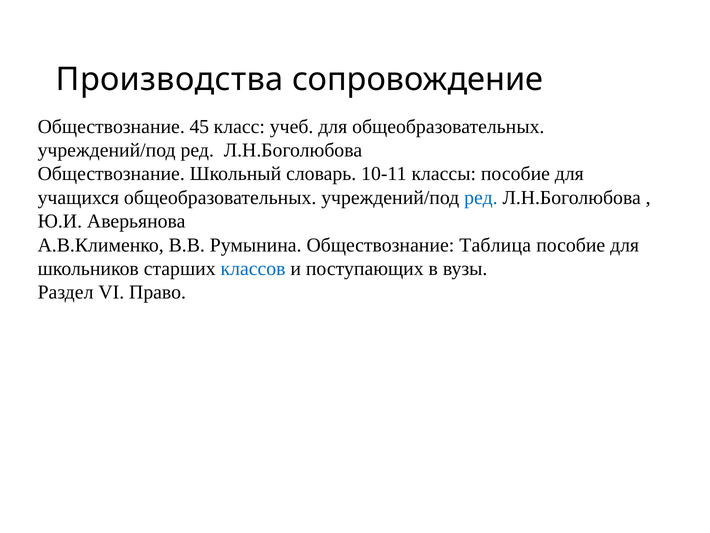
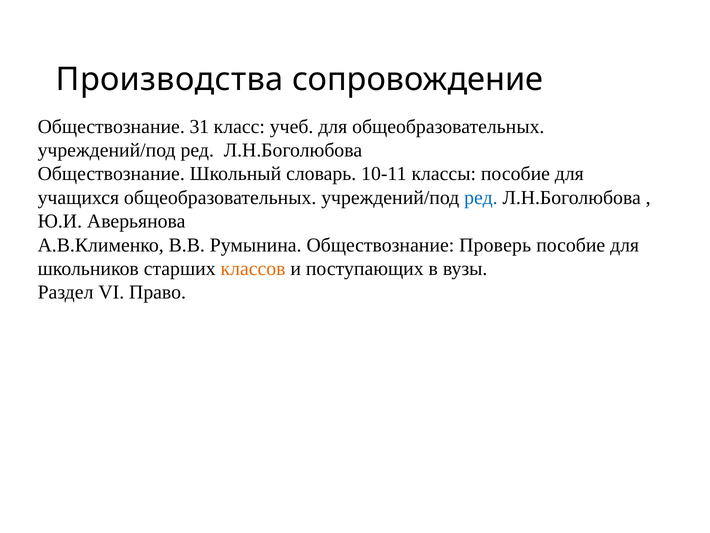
45: 45 -> 31
Таблица: Таблица -> Проверь
классов colour: blue -> orange
